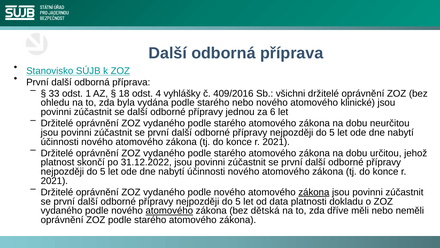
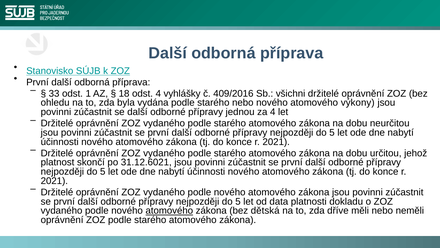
klinické: klinické -> výkony
za 6: 6 -> 4
31.12.2022: 31.12.2022 -> 31.12.6021
zákona at (314, 192) underline: present -> none
